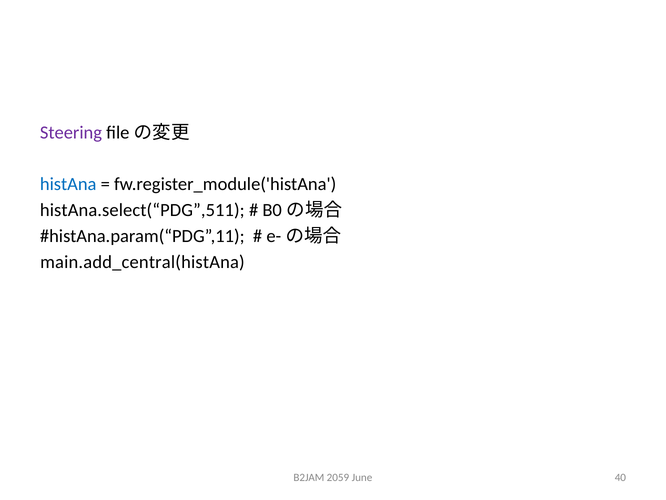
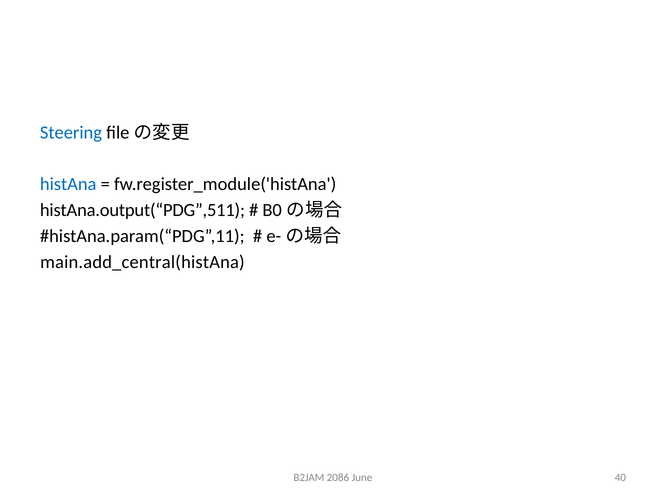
Steering colour: purple -> blue
histAna.select(“PDG”,511: histAna.select(“PDG”,511 -> histAna.output(“PDG”,511
2059: 2059 -> 2086
